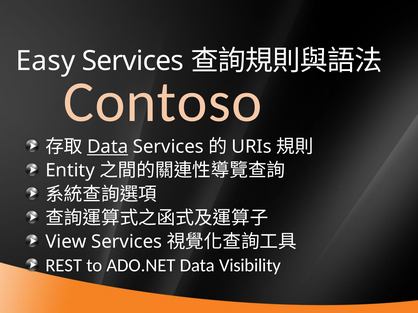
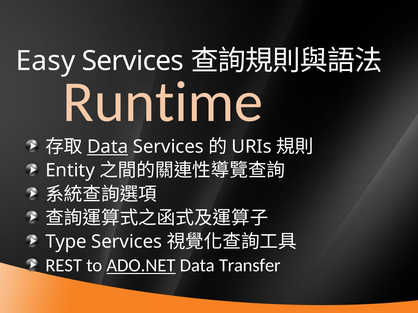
Contoso: Contoso -> Runtime
View: View -> Type
ADO.NET underline: none -> present
Visibility: Visibility -> Transfer
